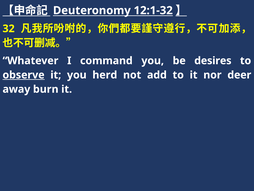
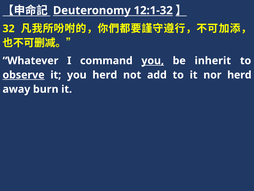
you at (153, 61) underline: none -> present
desires: desires -> inherit
nor deer: deer -> herd
